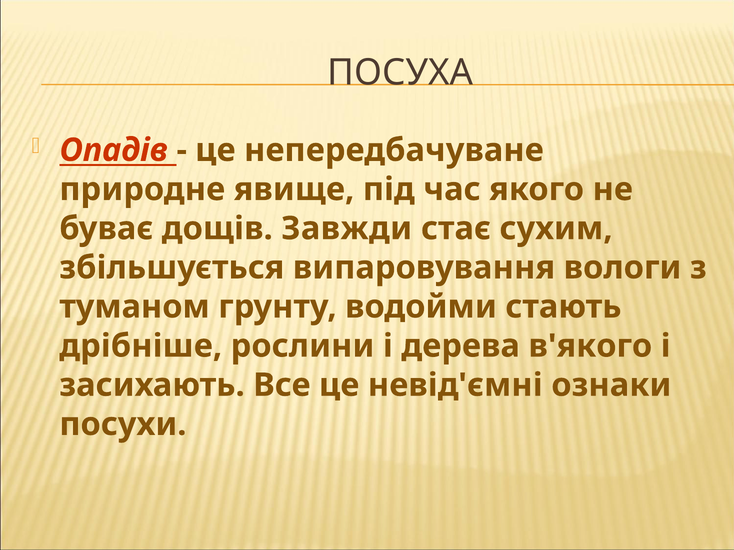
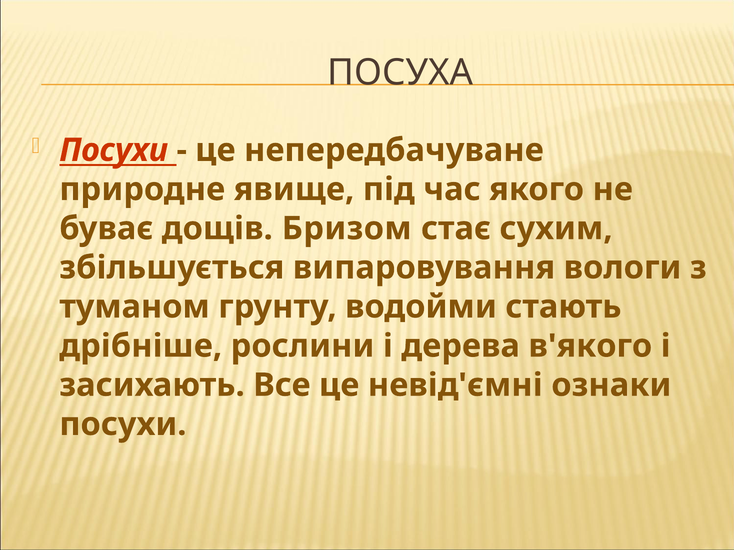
Опадів at (114, 150): Опадів -> Посухи
Завжди: Завжди -> Бризом
